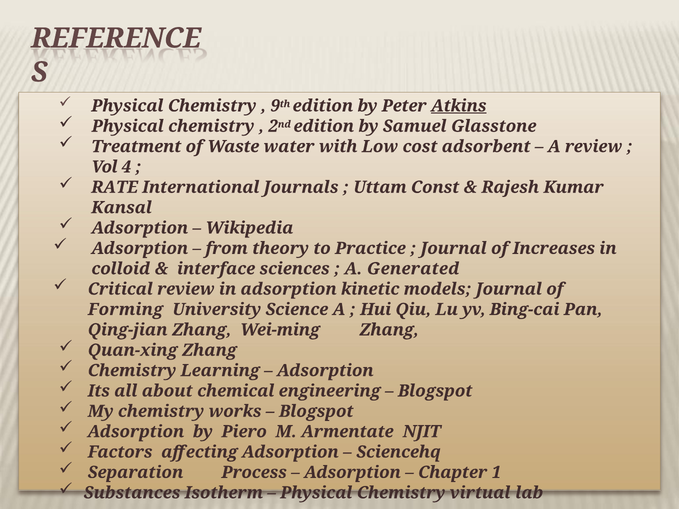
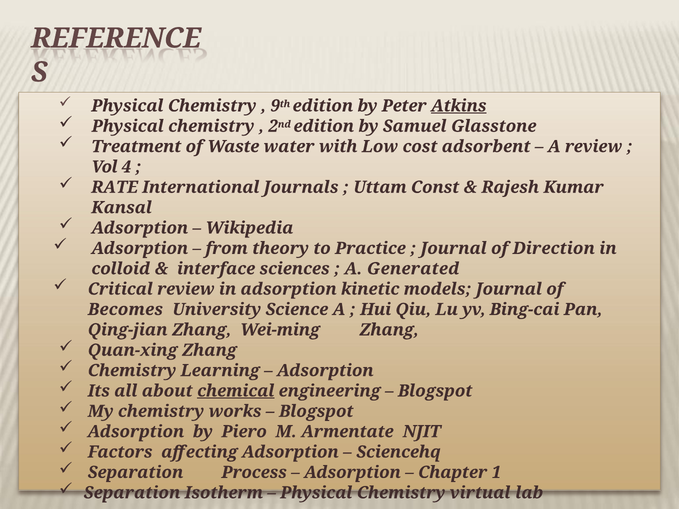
Increases: Increases -> Direction
Forming: Forming -> Becomes
chemical underline: none -> present
Substances at (132, 493): Substances -> Separation
